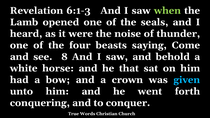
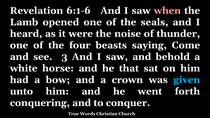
6:1-3: 6:1-3 -> 6:1-6
when colour: light green -> pink
8: 8 -> 3
